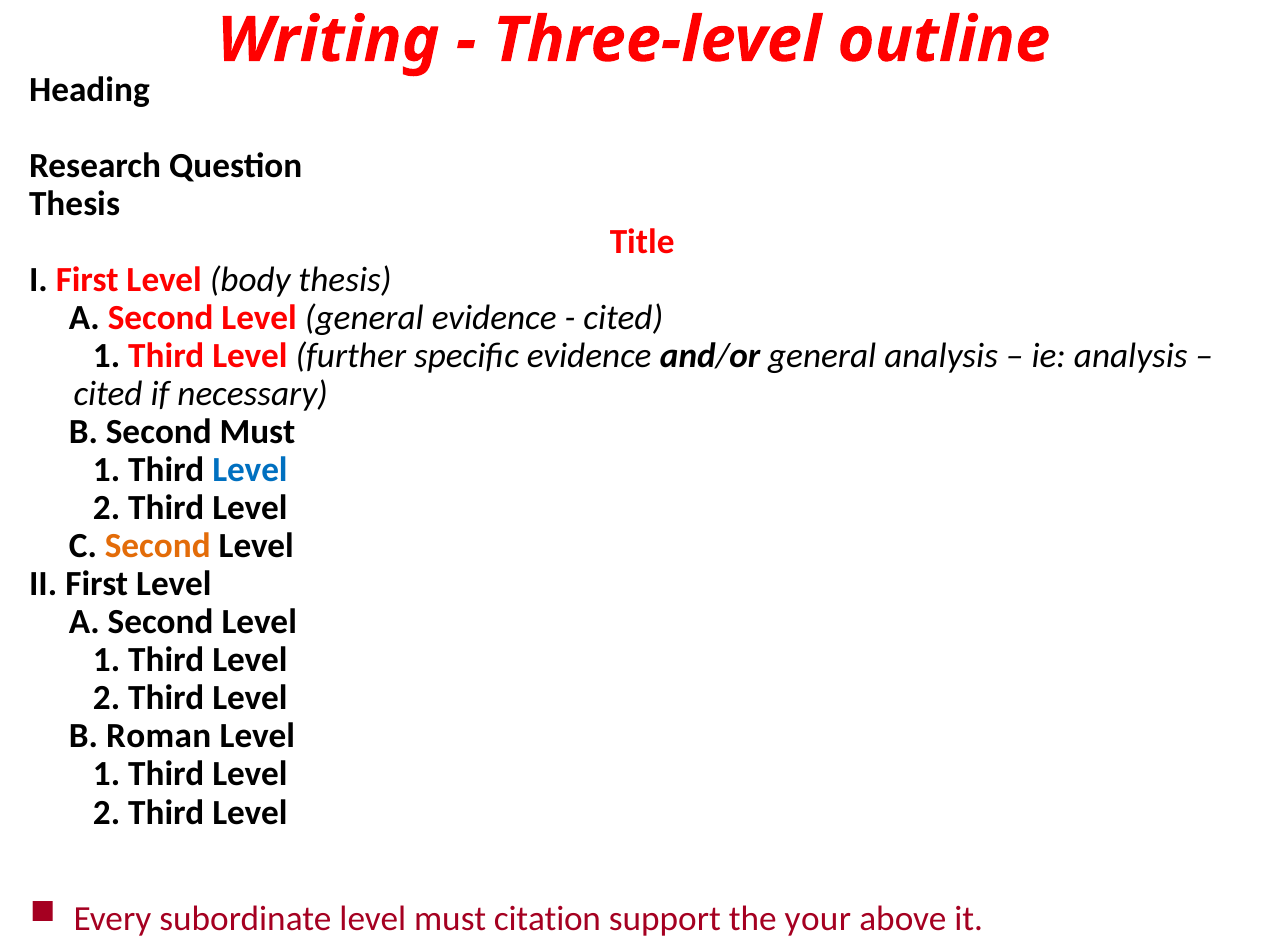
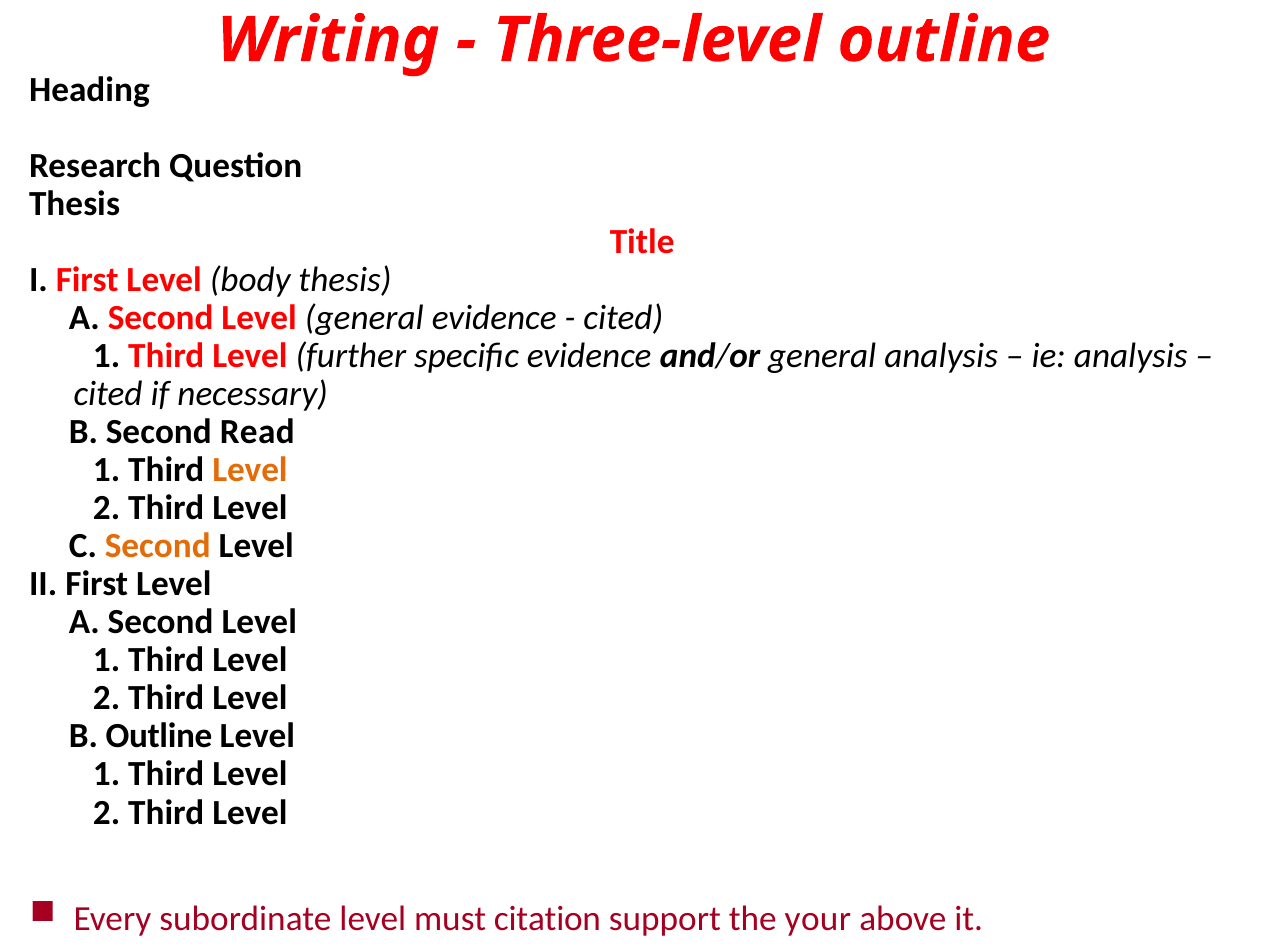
Second Must: Must -> Read
Level at (250, 470) colour: blue -> orange
B Roman: Roman -> Outline
